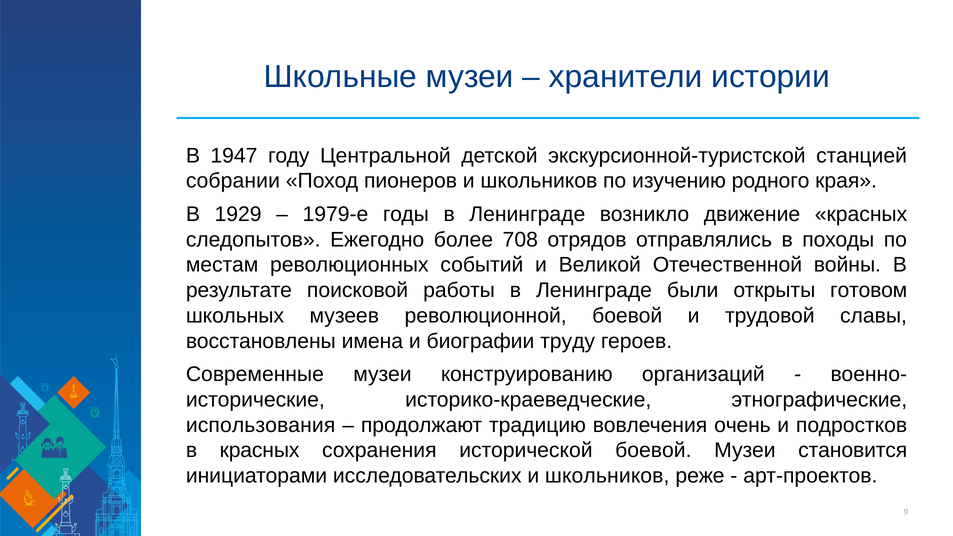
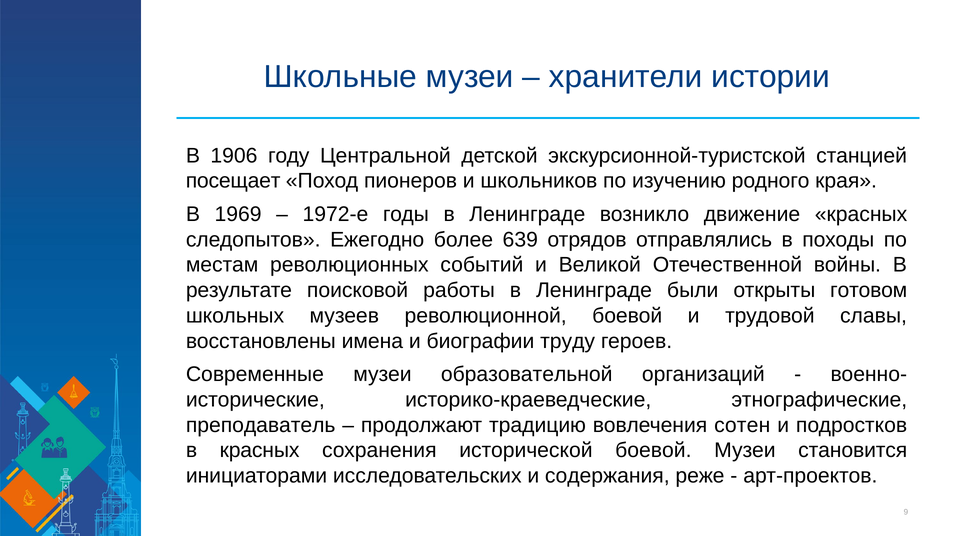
1947: 1947 -> 1906
собрании: собрании -> посещает
1929: 1929 -> 1969
1979-е: 1979-е -> 1972-е
708: 708 -> 639
конструированию: конструированию -> образовательной
использования: использования -> преподаватель
очень: очень -> сотен
исследовательских и школьников: школьников -> содержания
